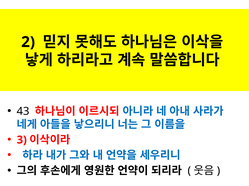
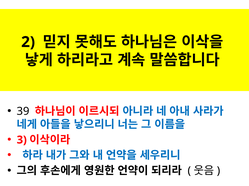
43: 43 -> 39
